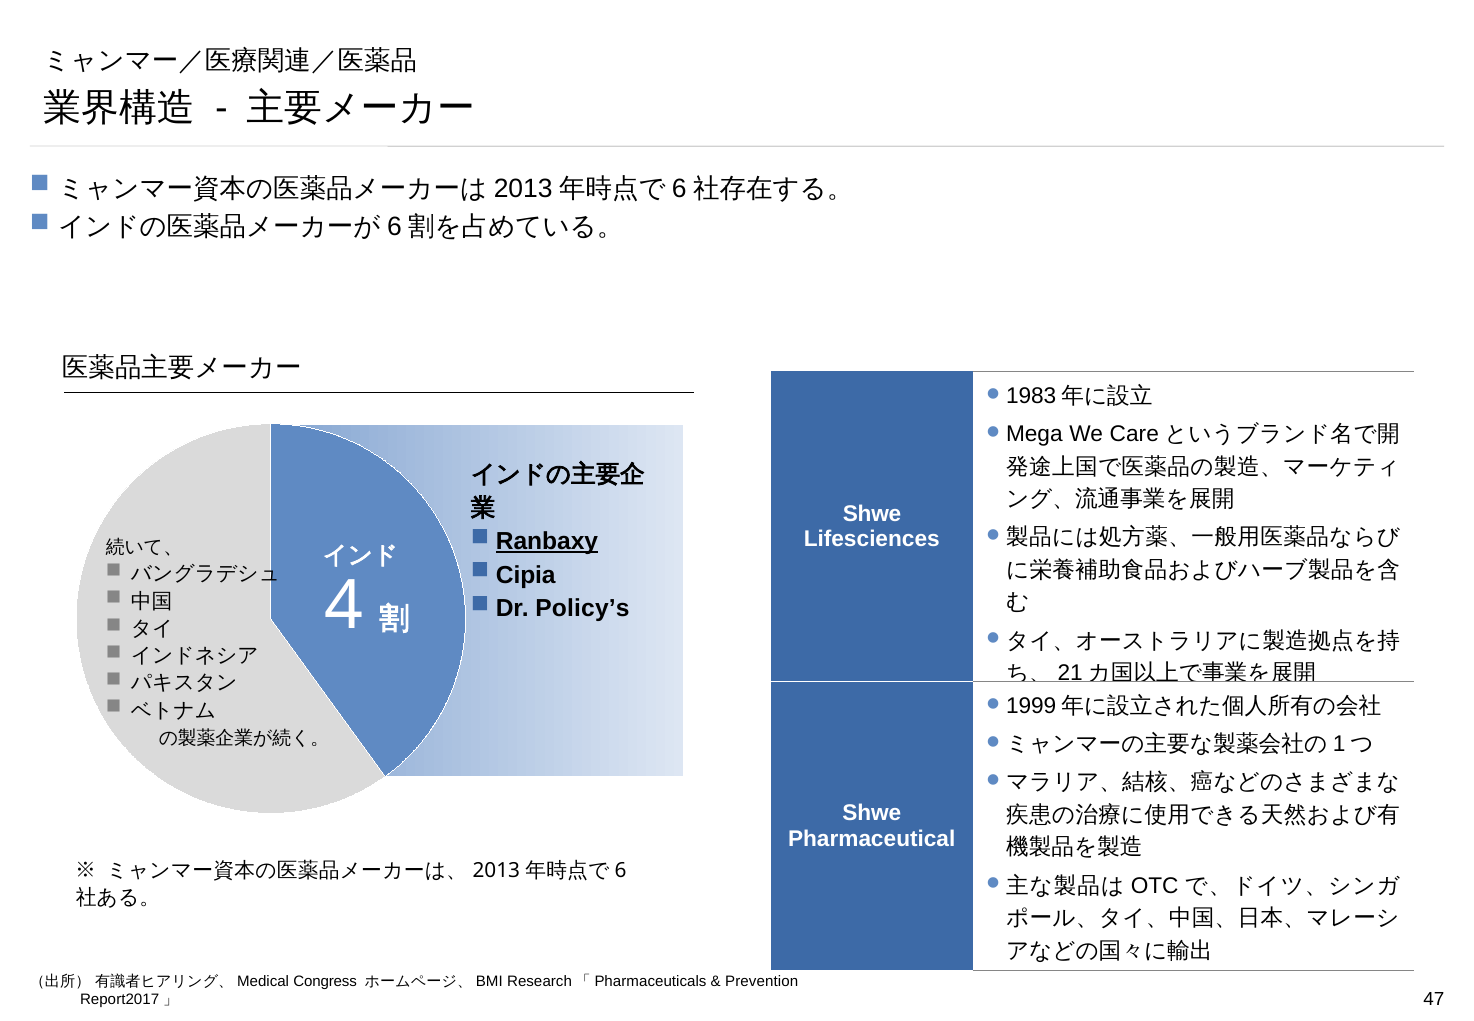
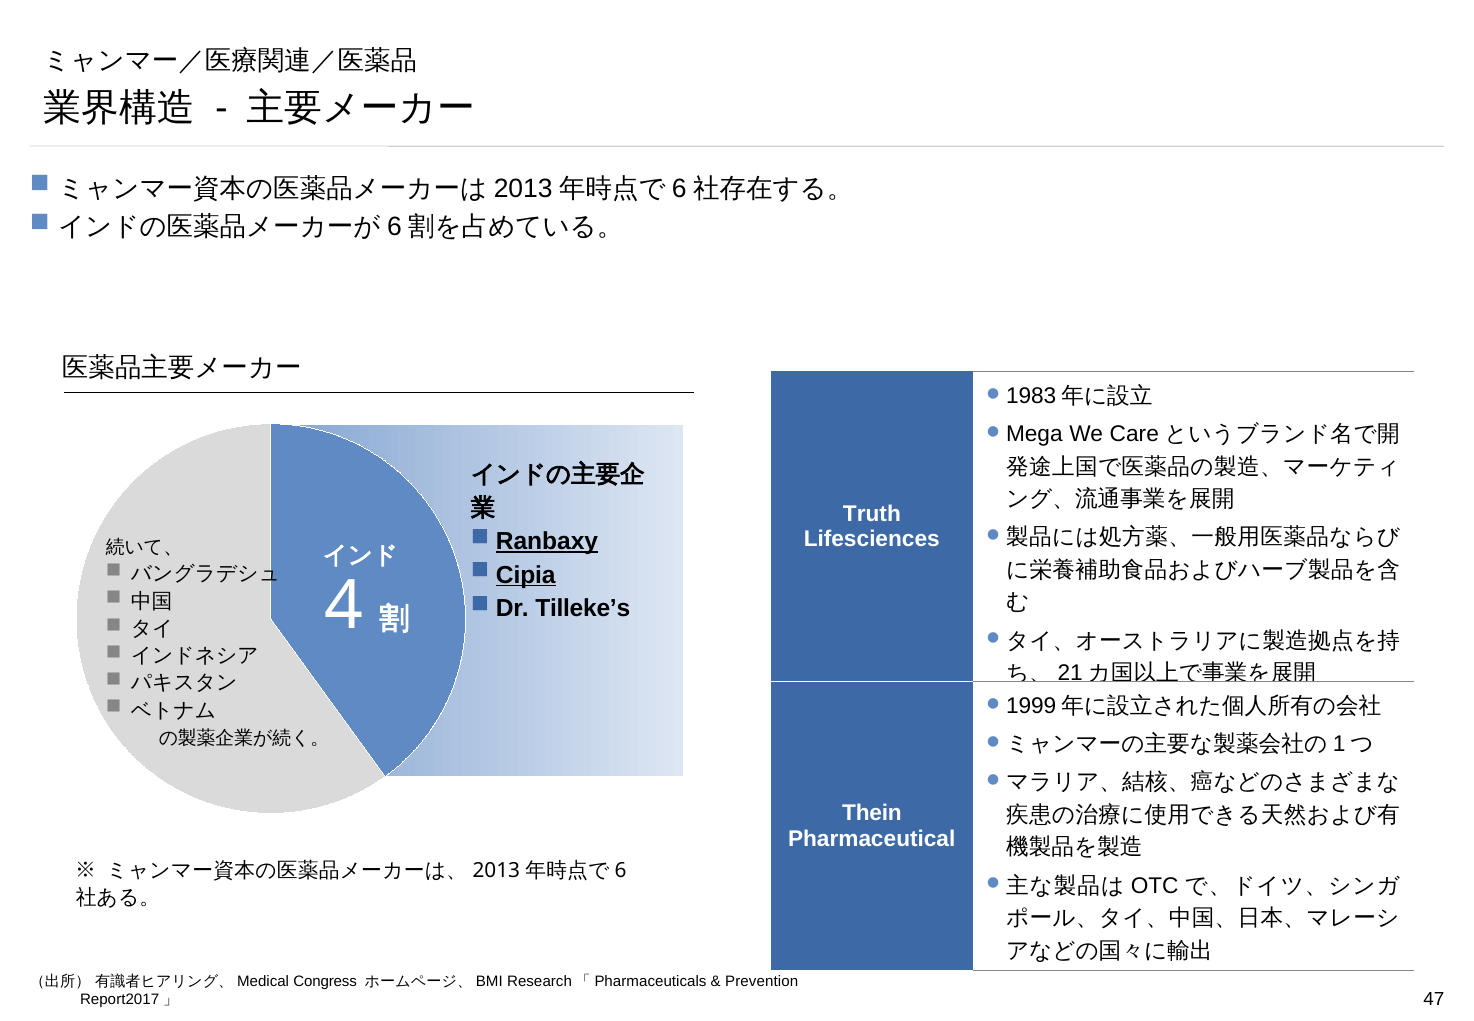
Shwe at (872, 513): Shwe -> Truth
Cipia underline: none -> present
Policy’s: Policy’s -> Tilleke’s
Shwe at (872, 813): Shwe -> Thein
